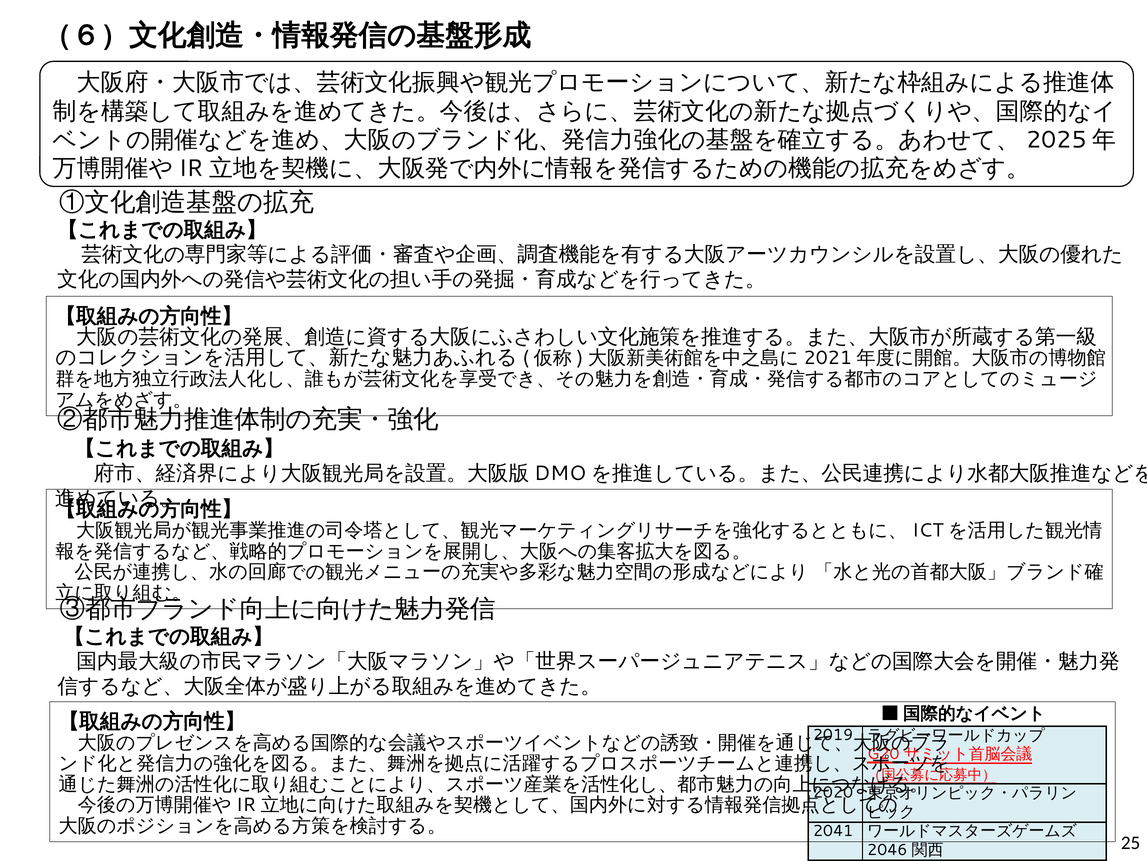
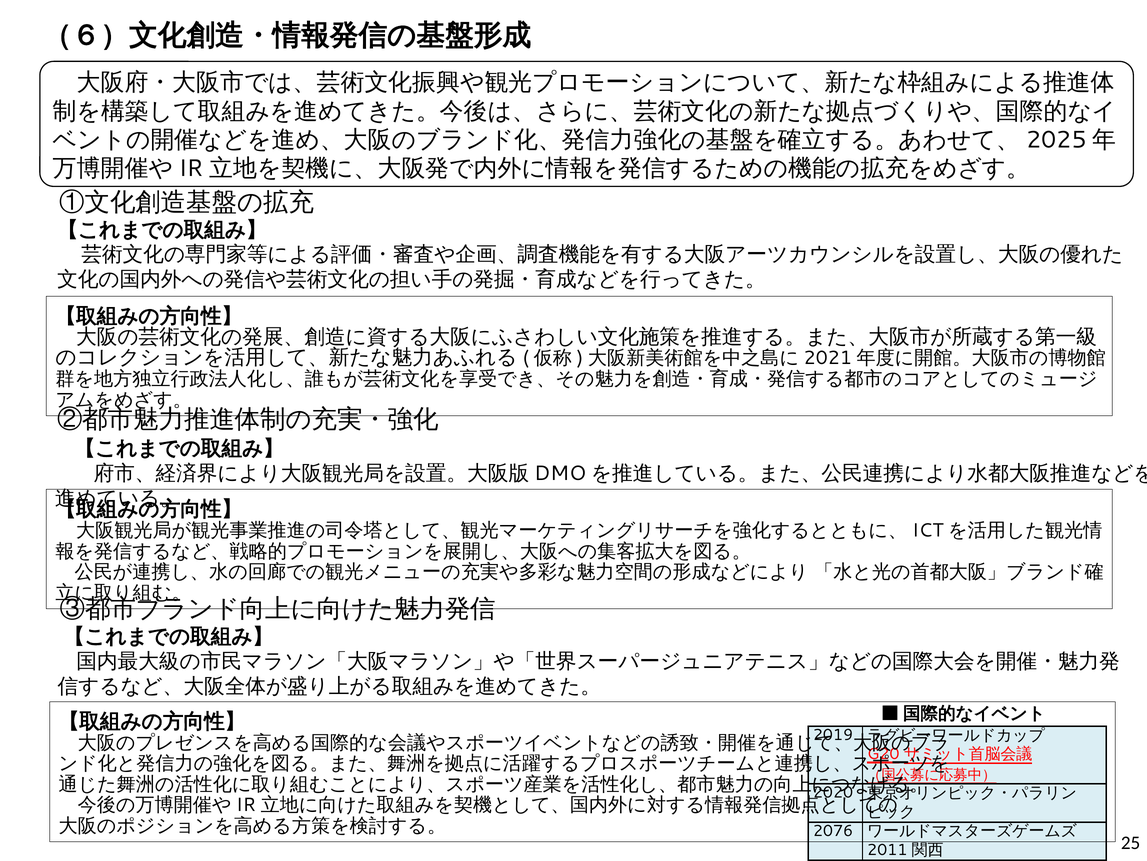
2041: 2041 -> 2076
2046: 2046 -> 2011
